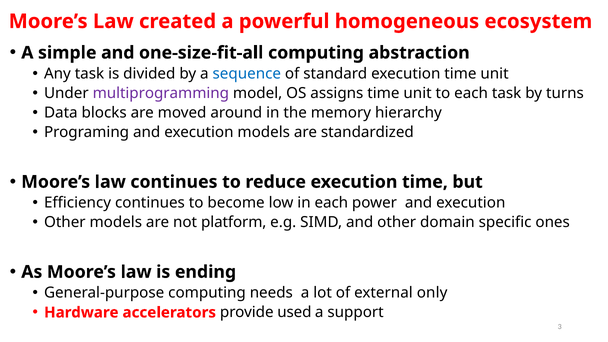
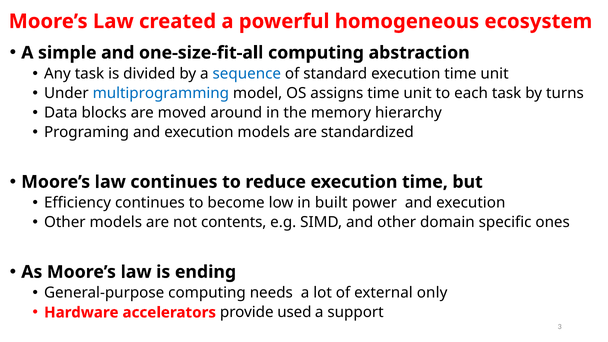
multiprogramming colour: purple -> blue
in each: each -> built
platform: platform -> contents
